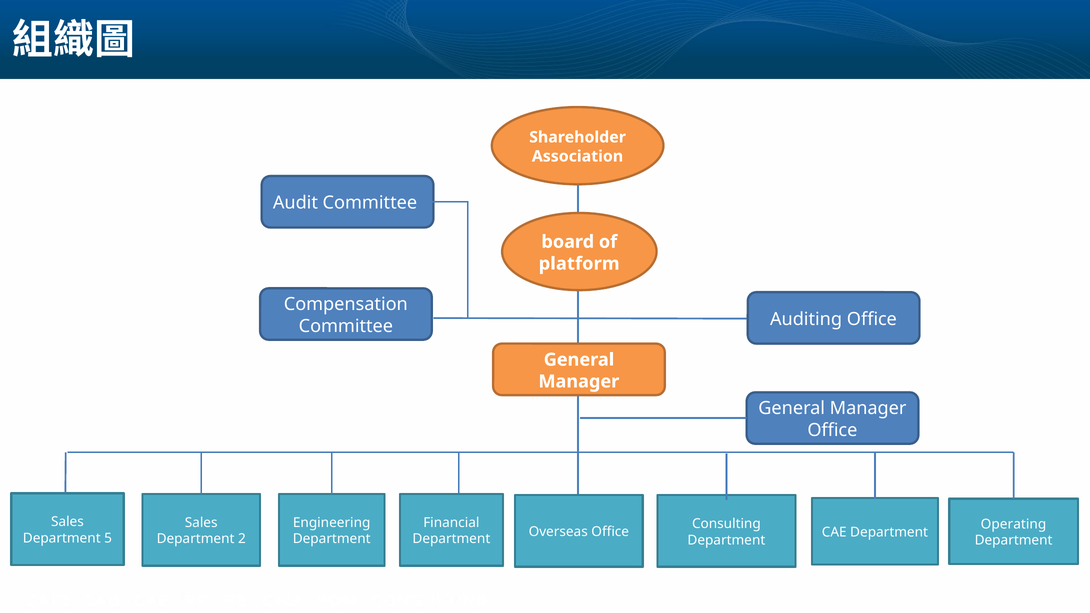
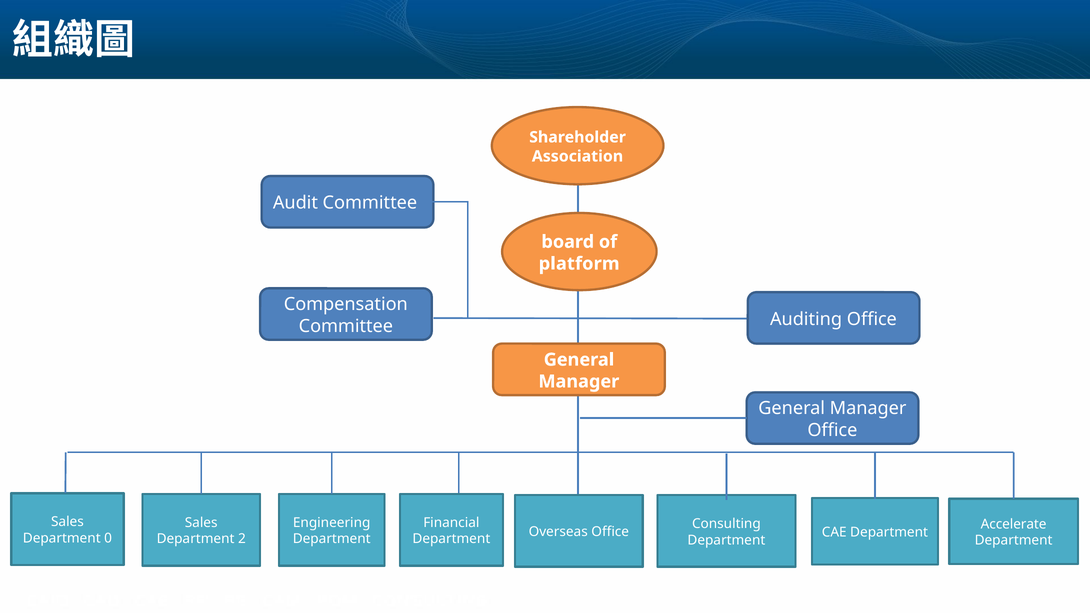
Operating: Operating -> Accelerate
5: 5 -> 0
